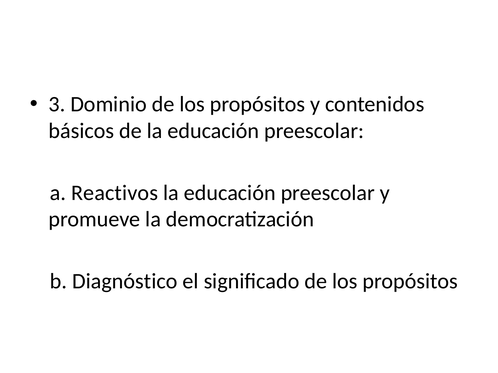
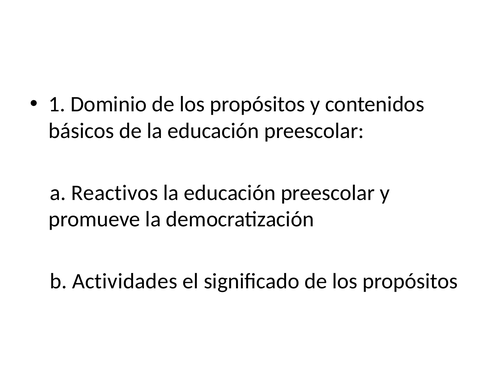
3: 3 -> 1
Diagnóstico: Diagnóstico -> Actividades
